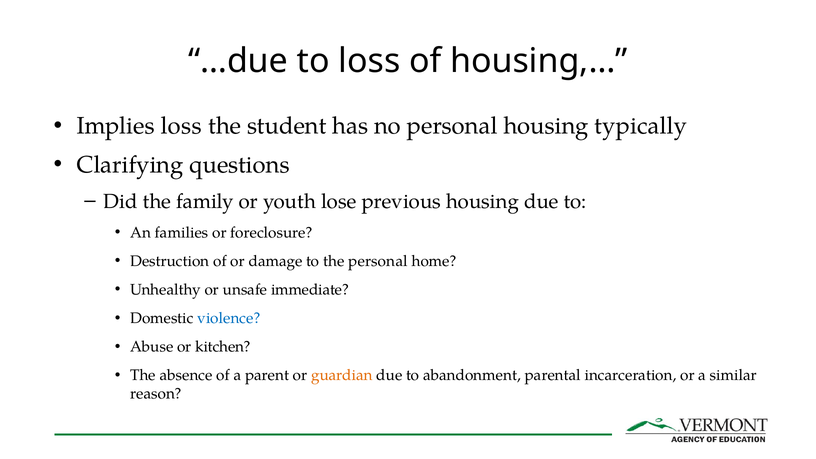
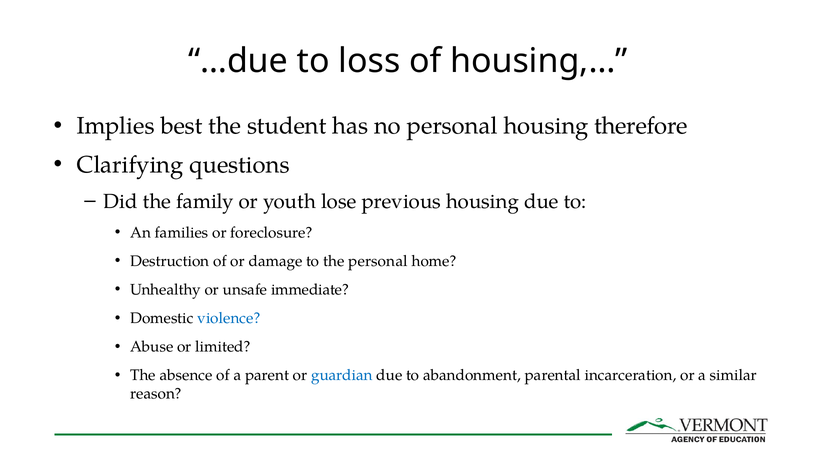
Implies loss: loss -> best
typically: typically -> therefore
kitchen: kitchen -> limited
guardian colour: orange -> blue
